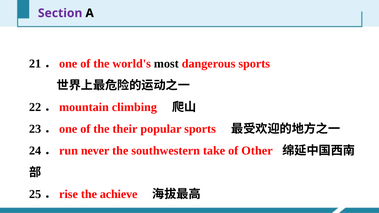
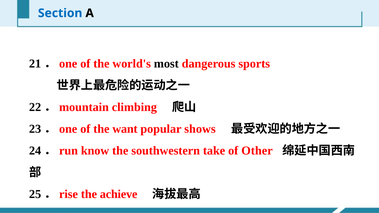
Section colour: purple -> blue
their: their -> want
popular sports: sports -> shows
never: never -> know
